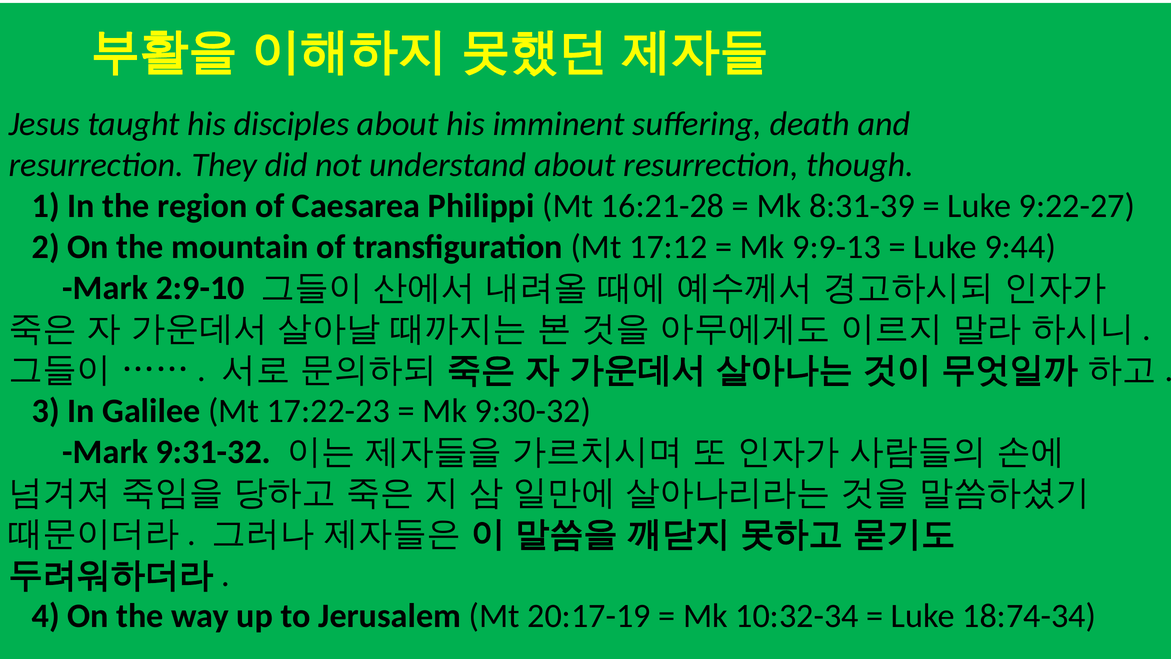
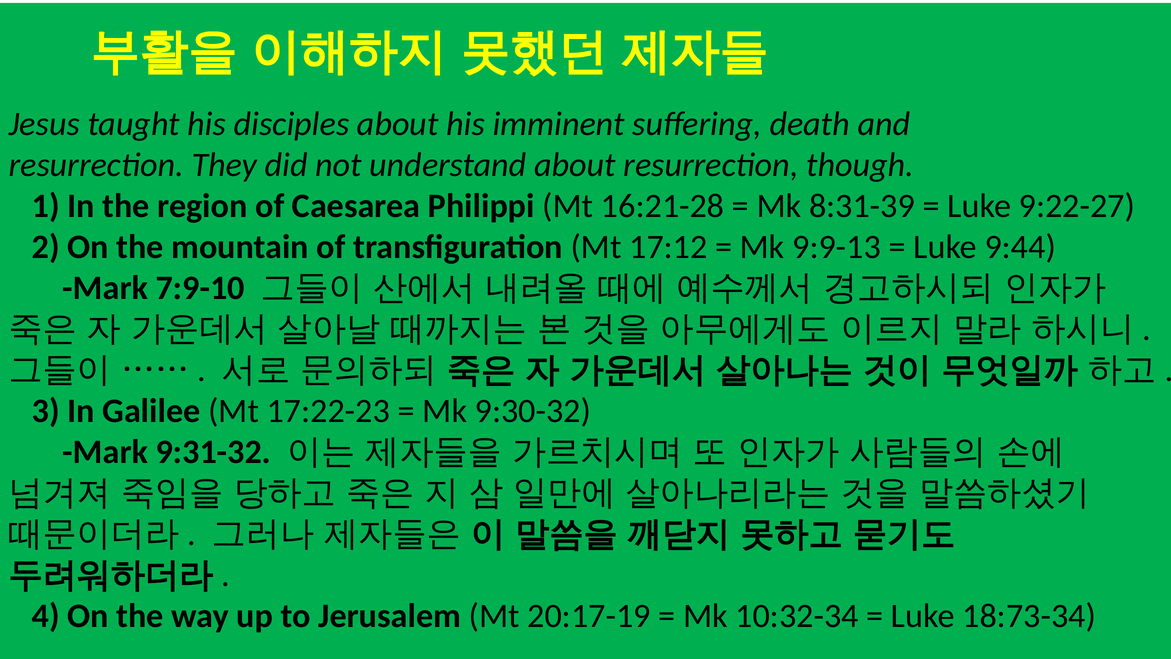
2:9-10: 2:9-10 -> 7:9-10
18:74-34: 18:74-34 -> 18:73-34
